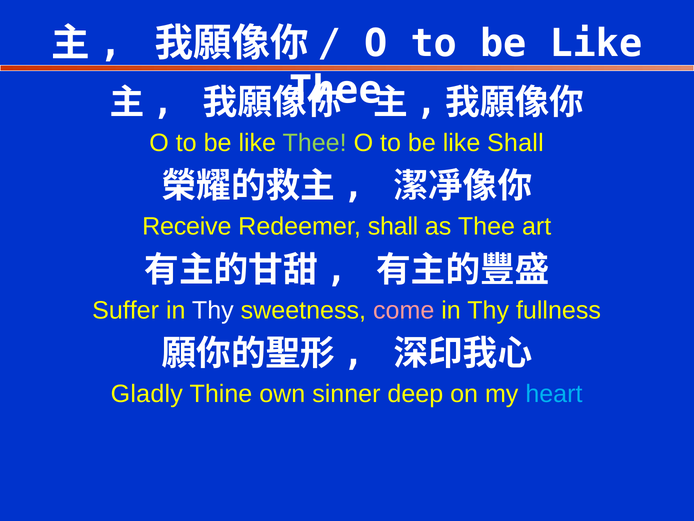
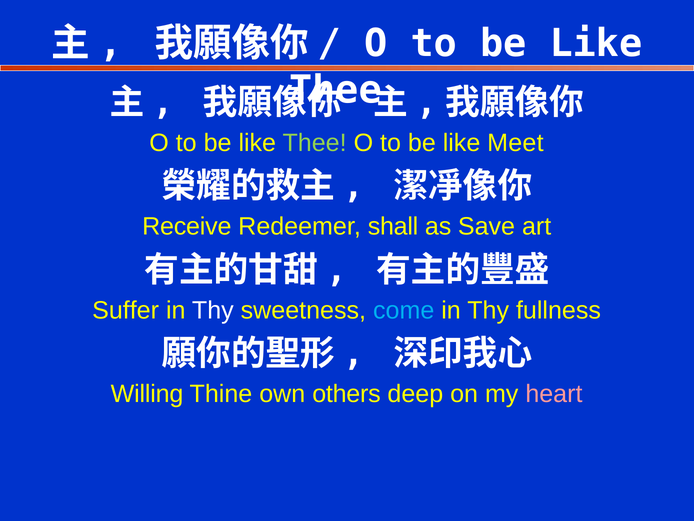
like Shall: Shall -> Meet
as Thee: Thee -> Save
come colour: pink -> light blue
Gladly: Gladly -> Willing
sinner: sinner -> others
heart colour: light blue -> pink
